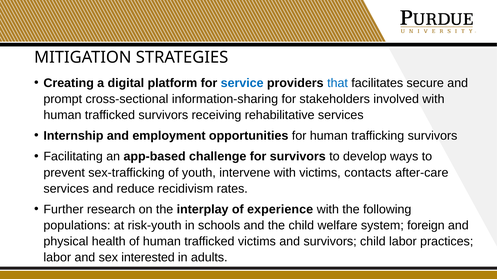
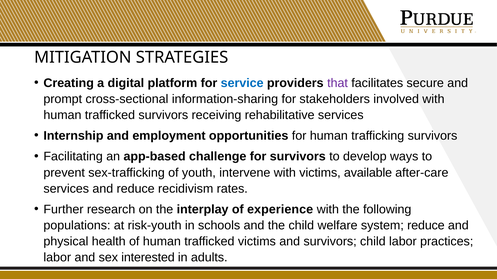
that colour: blue -> purple
contacts: contacts -> available
system foreign: foreign -> reduce
